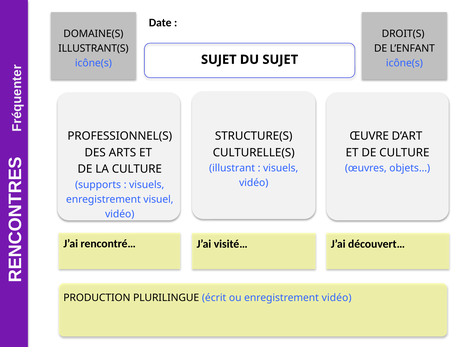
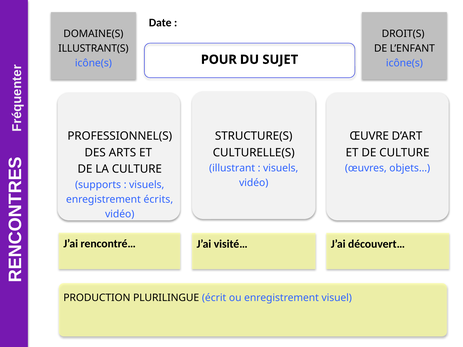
icône(s SUJET: SUJET -> POUR
visuel: visuel -> écrits
enregistrement vidéo: vidéo -> visuel
